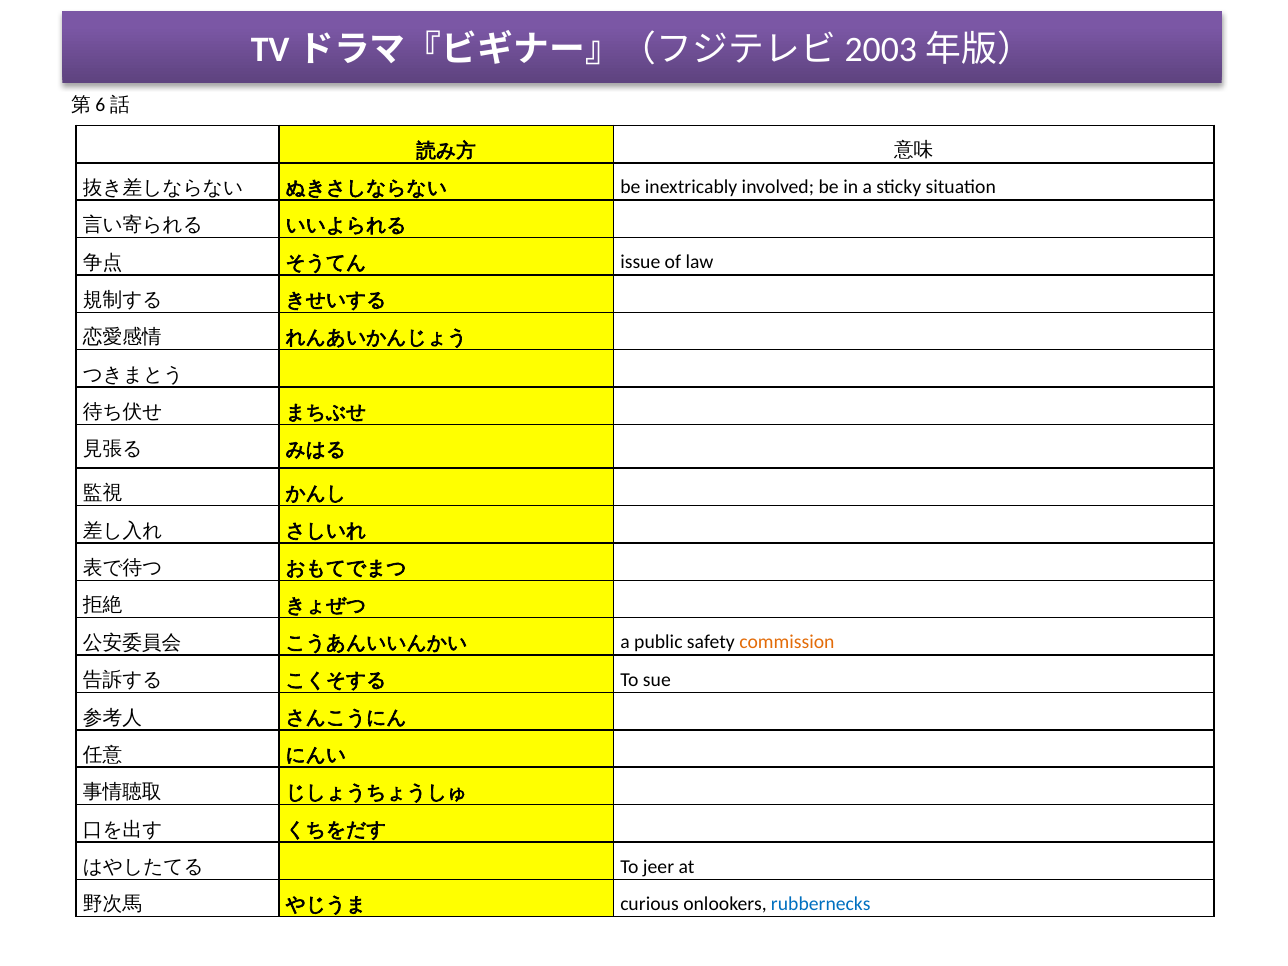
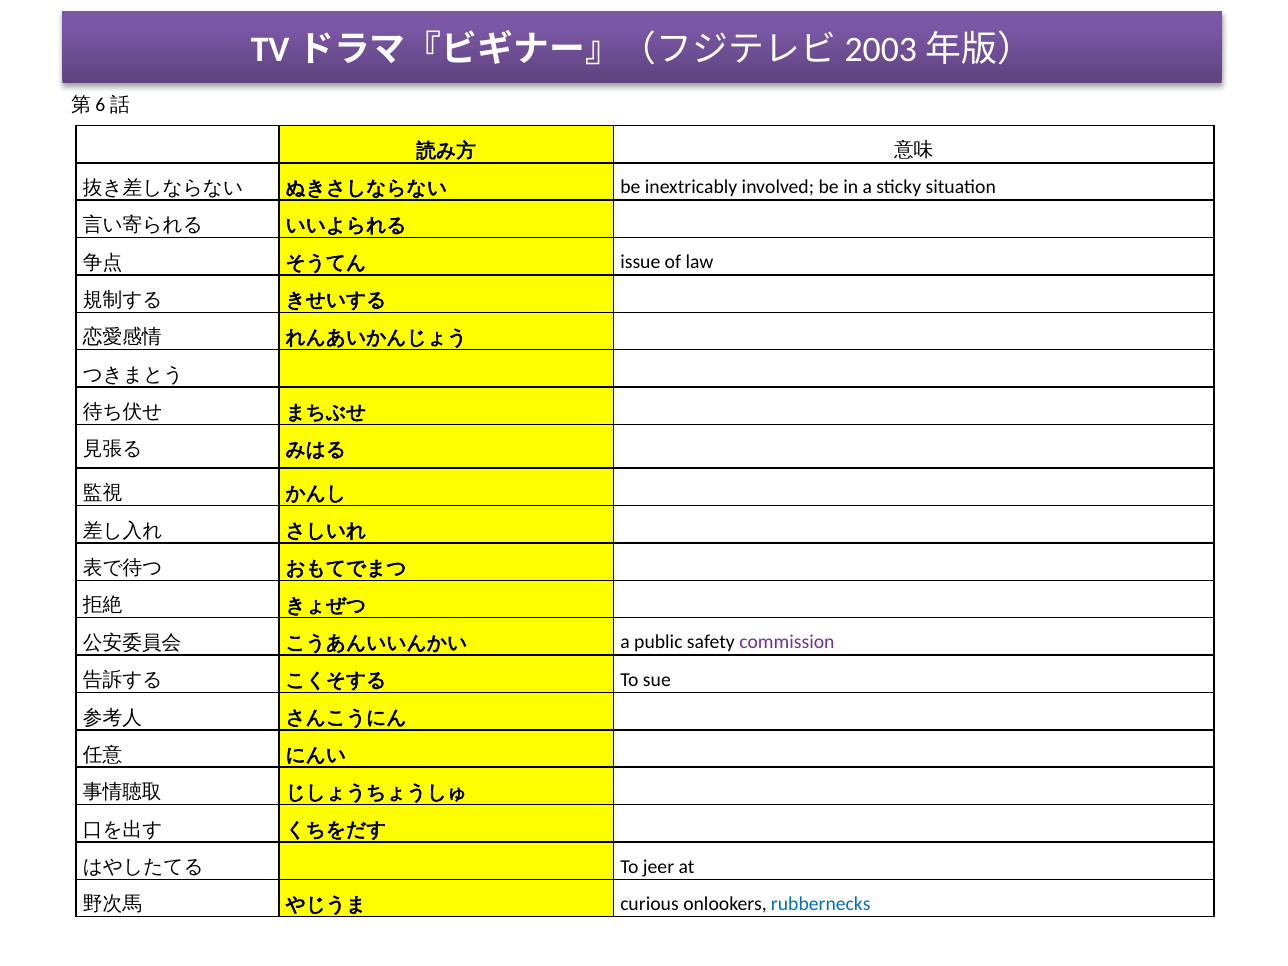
commission colour: orange -> purple
